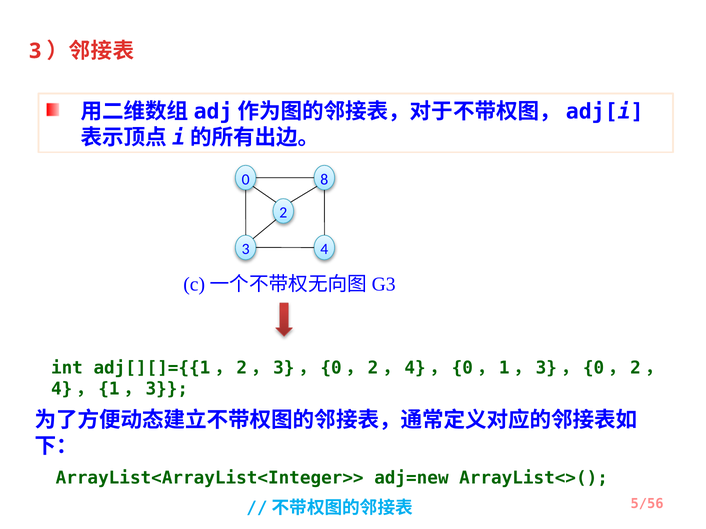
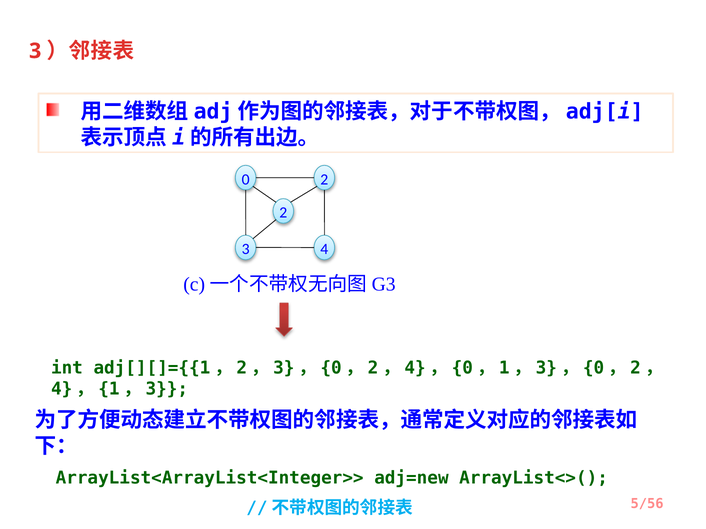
0 8: 8 -> 2
